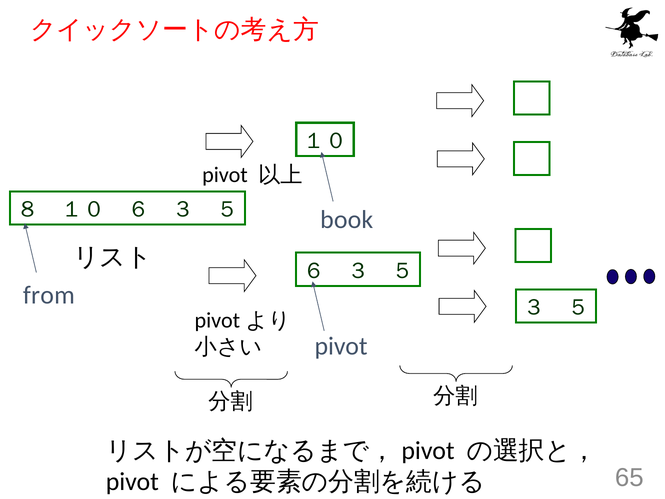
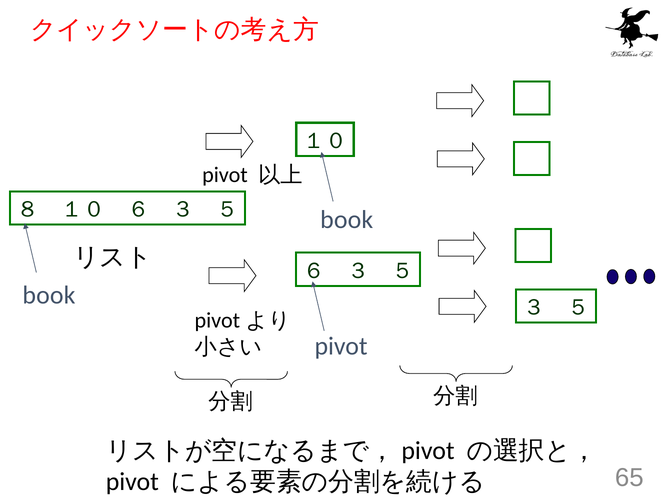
from at (49, 295): from -> book
